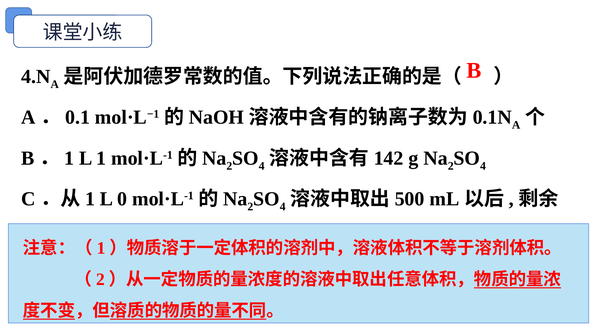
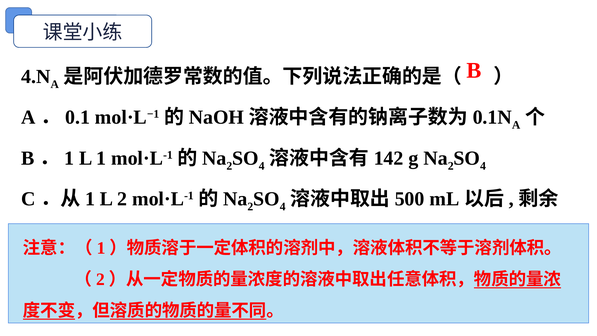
L 0: 0 -> 2
